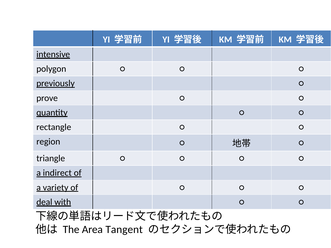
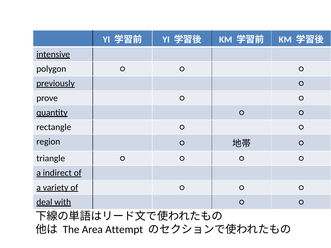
Tangent: Tangent -> Attempt
